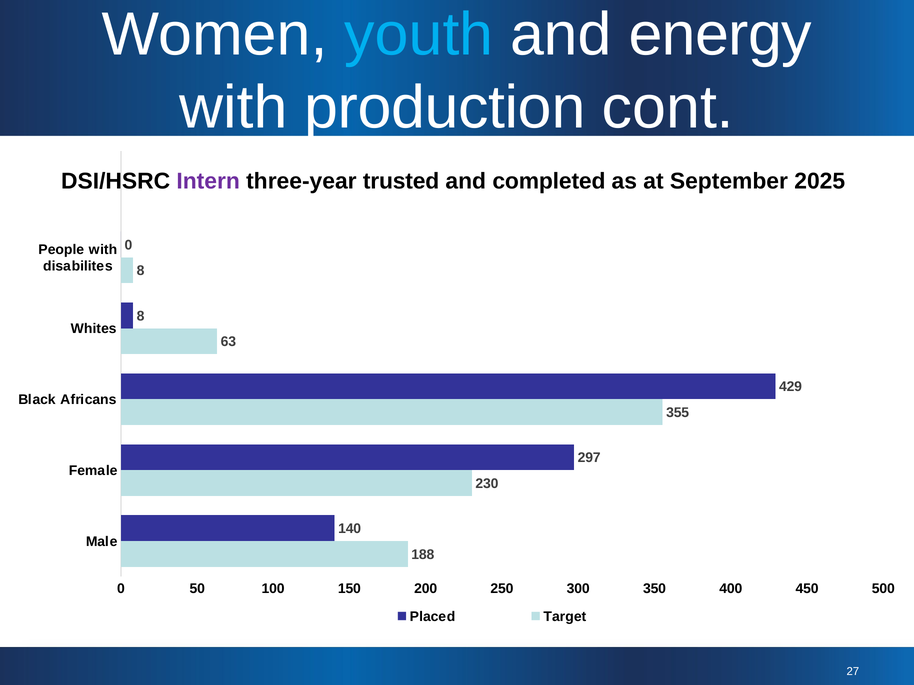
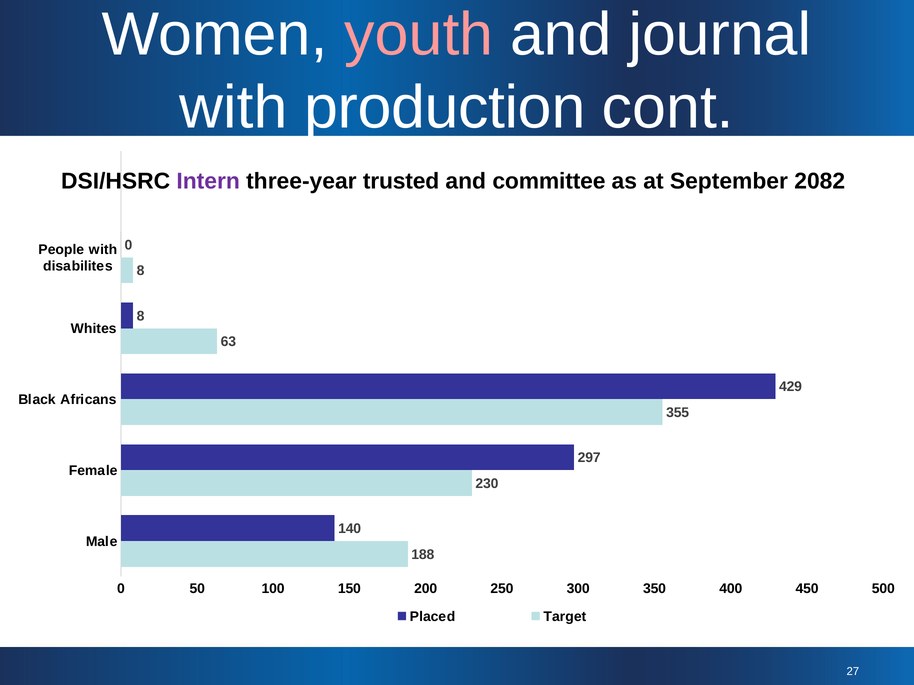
youth colour: light blue -> pink
energy: energy -> journal
completed: completed -> committee
2025: 2025 -> 2082
